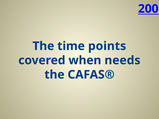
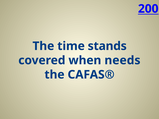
points: points -> stands
